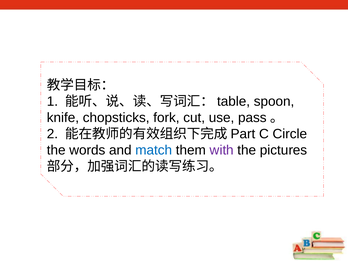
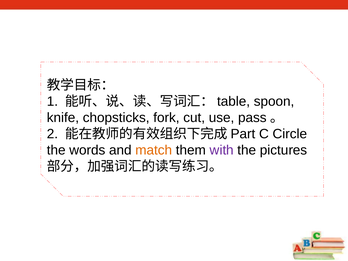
match colour: blue -> orange
